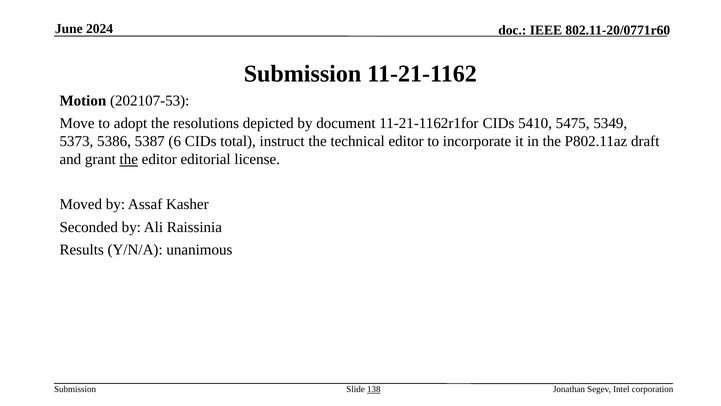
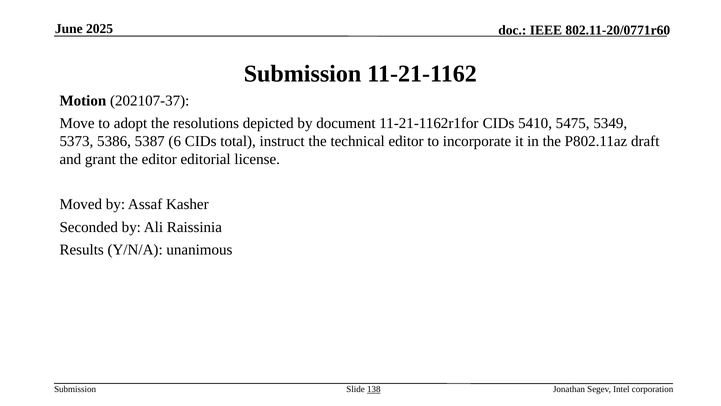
2024: 2024 -> 2025
202107-53: 202107-53 -> 202107-37
the at (129, 159) underline: present -> none
